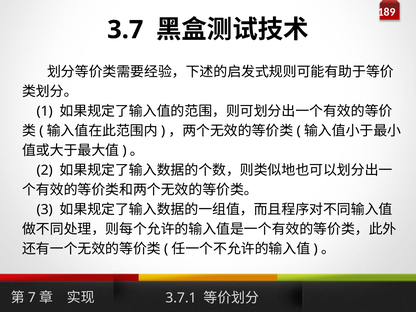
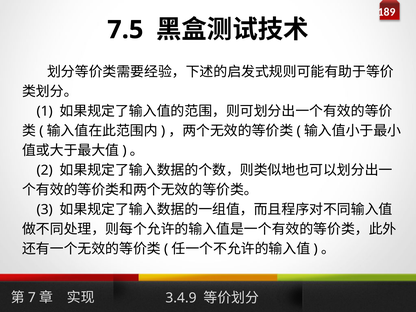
3.7: 3.7 -> 7.5
3.7.1: 3.7.1 -> 3.4.9
